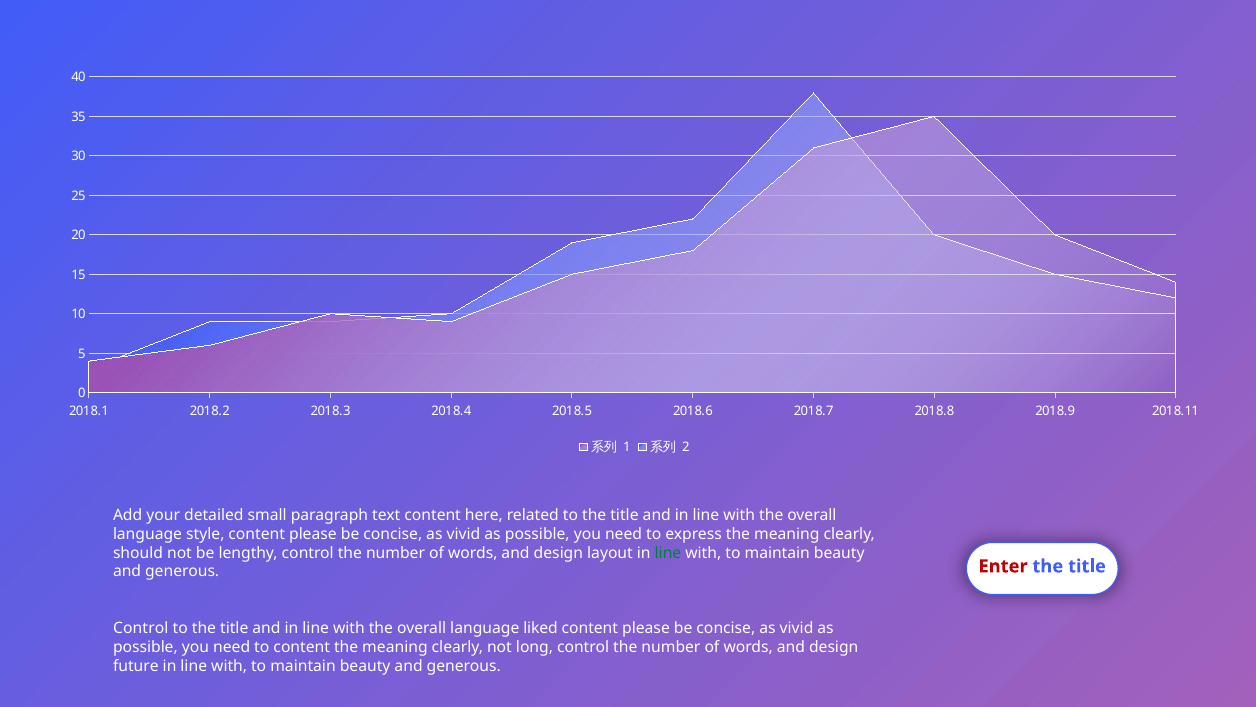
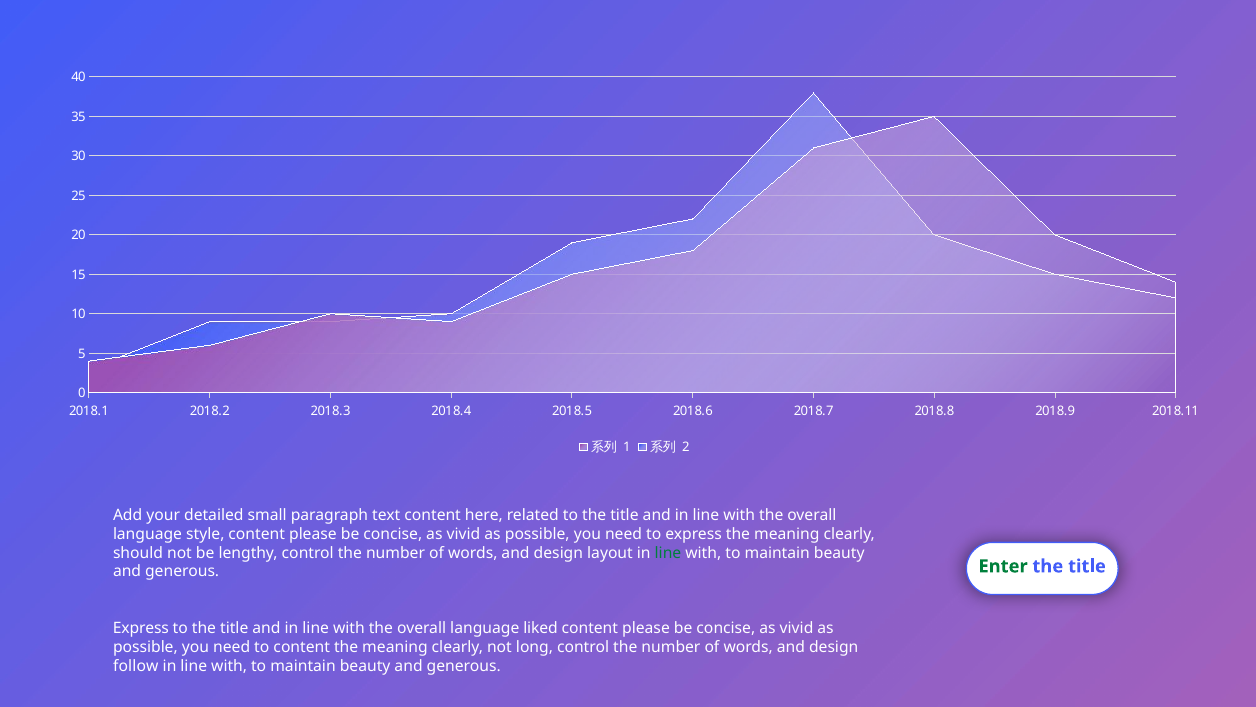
Enter colour: red -> green
Control at (141, 628): Control -> Express
future: future -> follow
